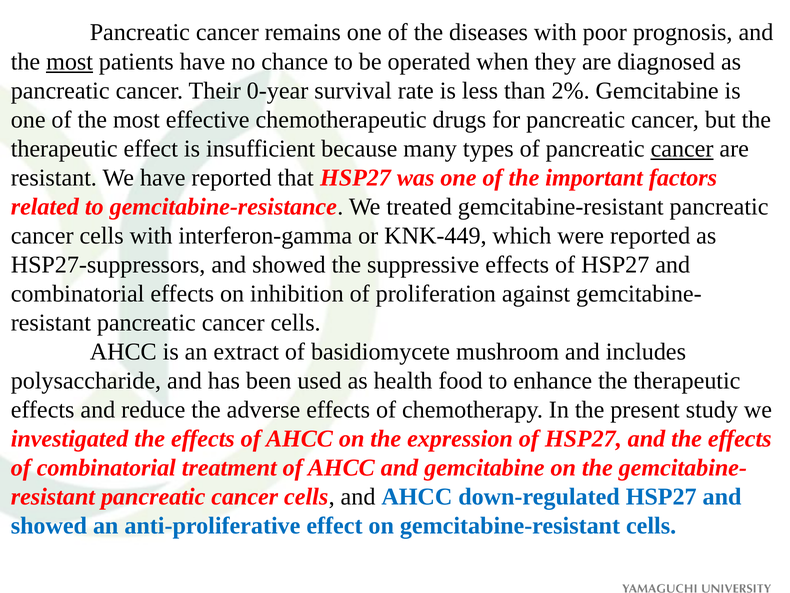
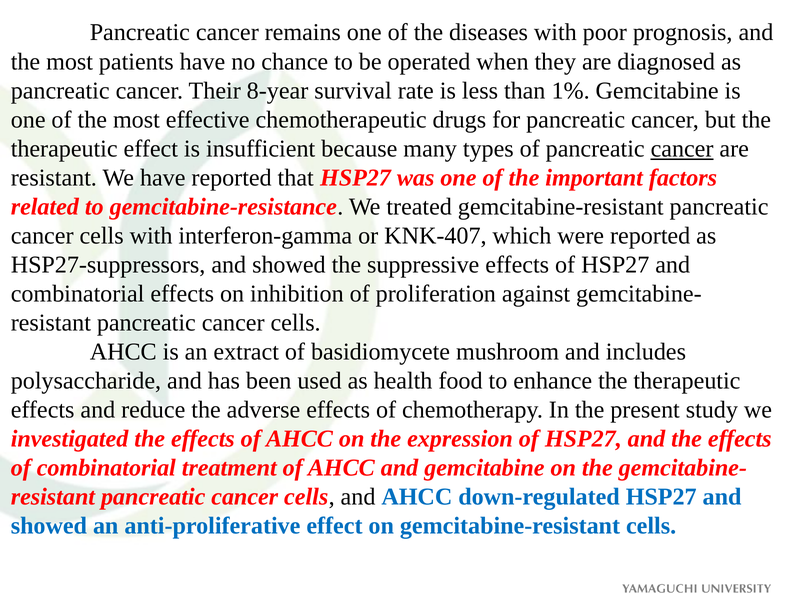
most at (70, 62) underline: present -> none
0-year: 0-year -> 8-year
2%: 2% -> 1%
KNK-449: KNK-449 -> KNK-407
